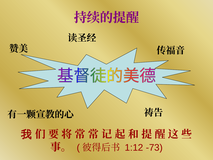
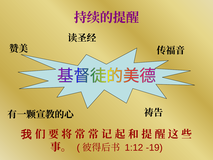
-73: -73 -> -19
